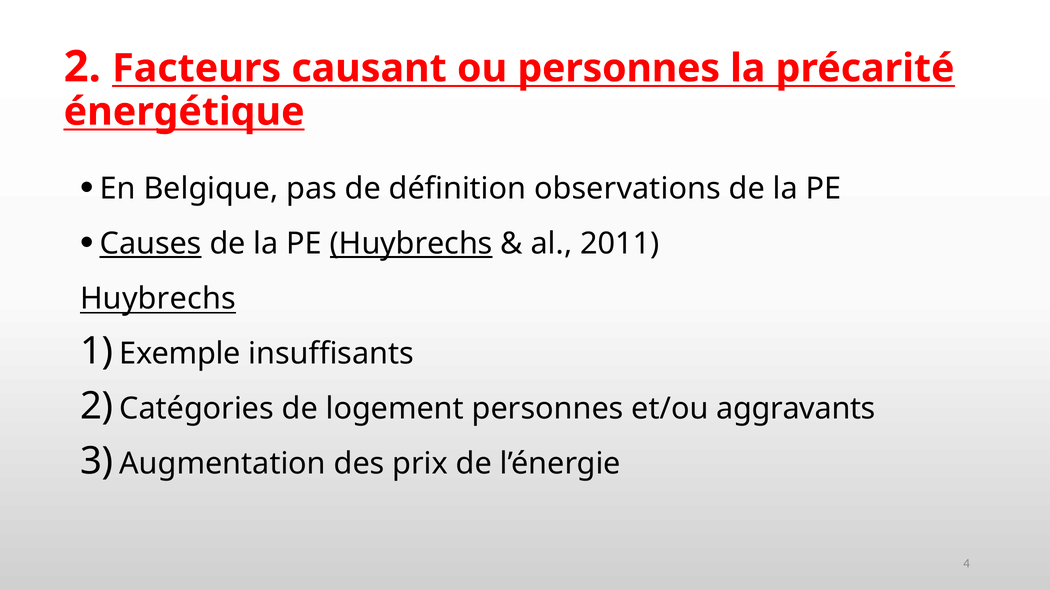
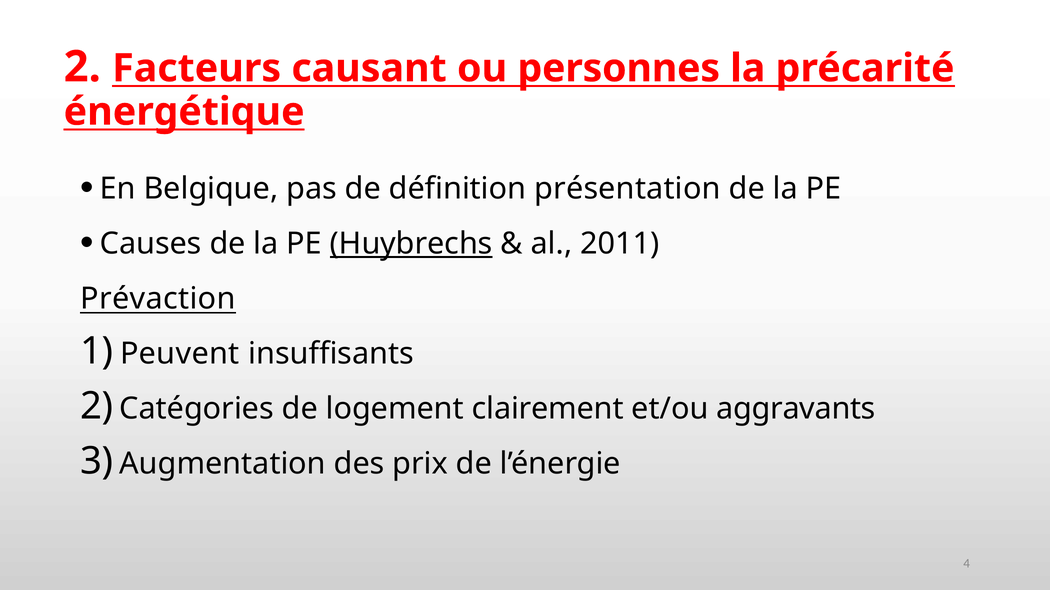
observations: observations -> présentation
Causes underline: present -> none
Huybrechs at (158, 299): Huybrechs -> Prévaction
Exemple: Exemple -> Peuvent
logement personnes: personnes -> clairement
